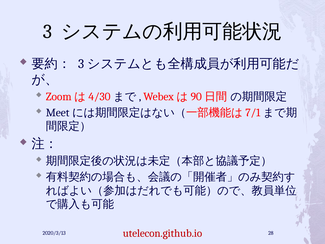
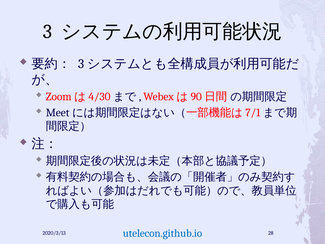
utelecon.github.io colour: red -> blue
